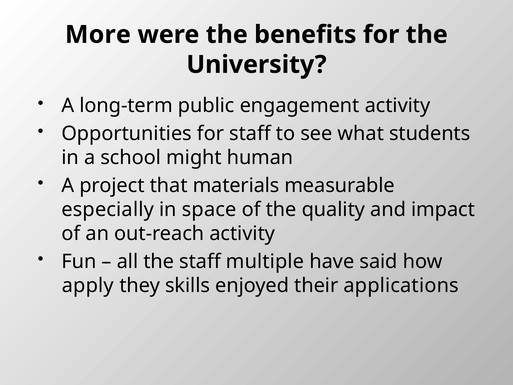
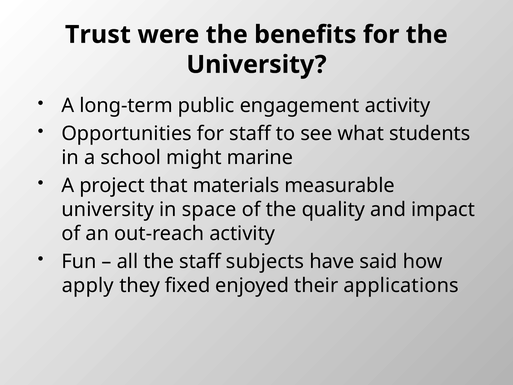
More: More -> Trust
human: human -> marine
especially at (108, 209): especially -> university
multiple: multiple -> subjects
skills: skills -> fixed
